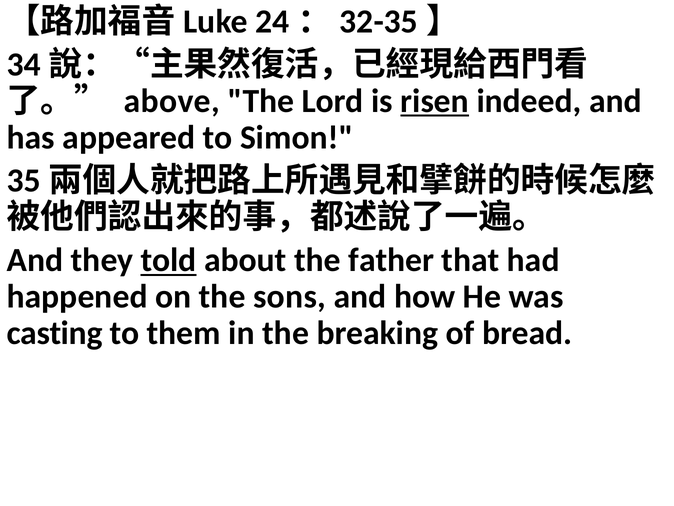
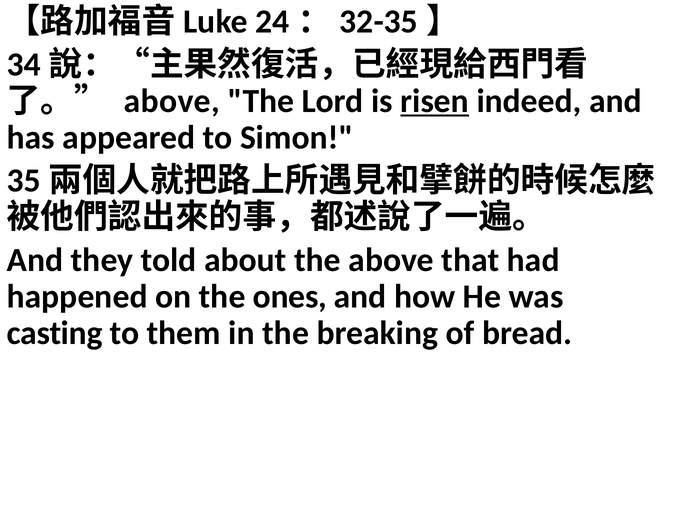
told underline: present -> none
the father: father -> above
sons: sons -> ones
